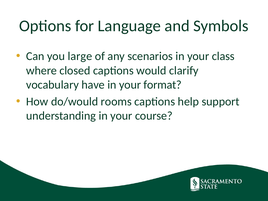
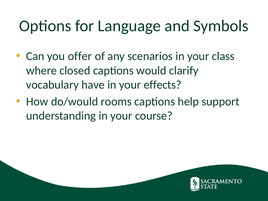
large: large -> offer
format: format -> effects
